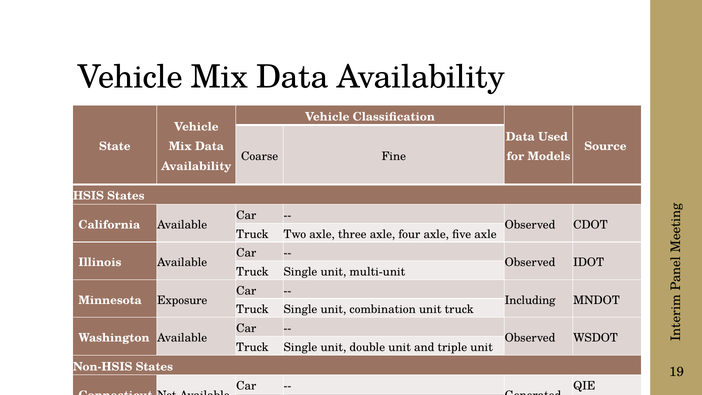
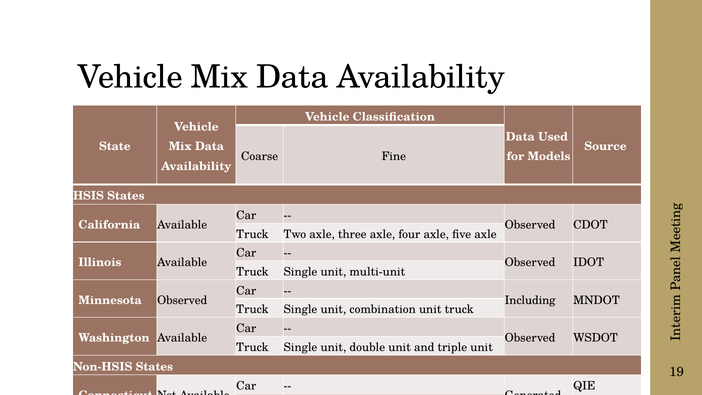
Minnesota Exposure: Exposure -> Observed
